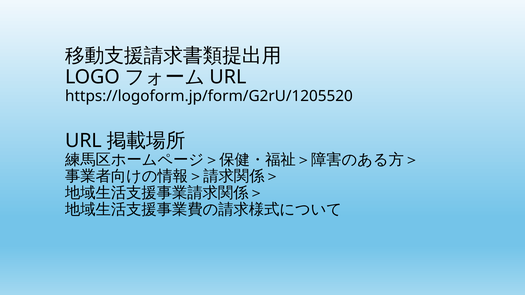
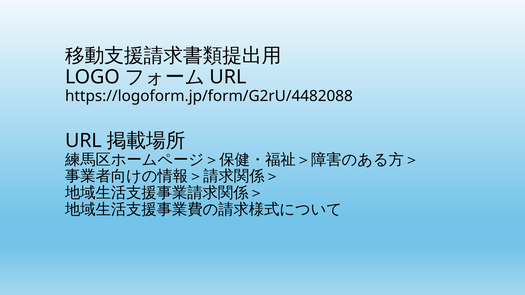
https://logoform.jp/form/G2rU/1205520: https://logoform.jp/form/G2rU/1205520 -> https://logoform.jp/form/G2rU/4482088
